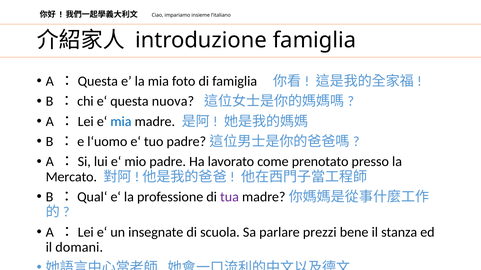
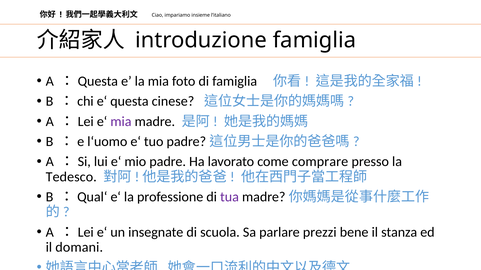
nuova: nuova -> cinese
mia at (121, 122) colour: blue -> purple
prenotato: prenotato -> comprare
Mercato: Mercato -> Tedesco
